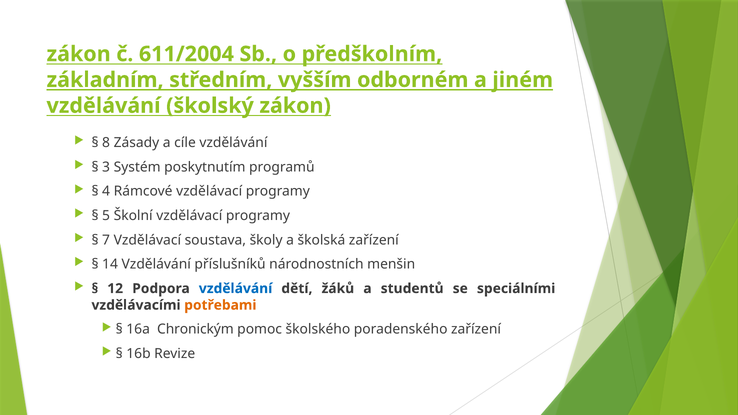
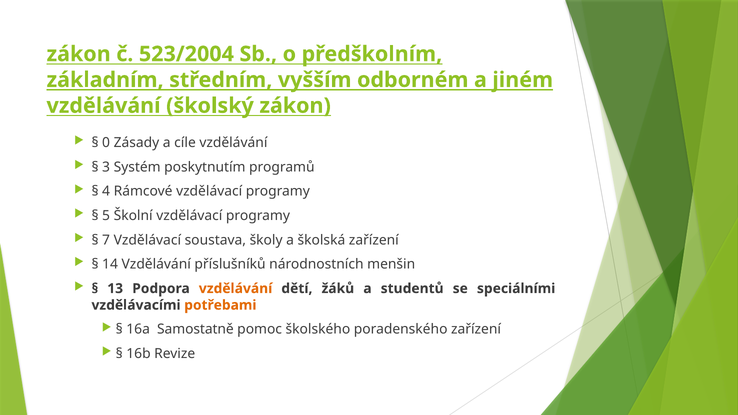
611/2004: 611/2004 -> 523/2004
8: 8 -> 0
12: 12 -> 13
vzdělávání at (236, 289) colour: blue -> orange
Chronickým: Chronickým -> Samostatně
